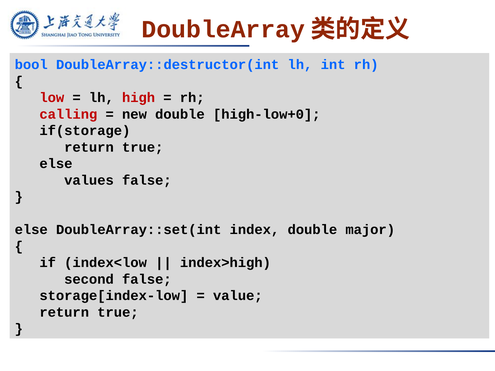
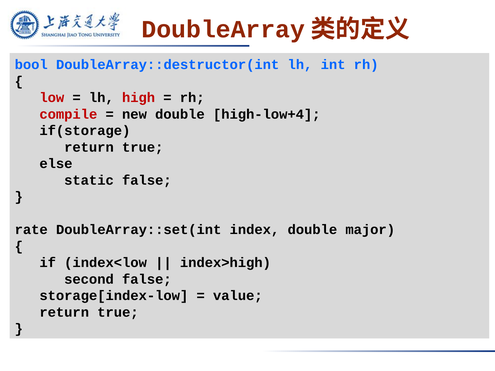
calling: calling -> compile
high-low+0: high-low+0 -> high-low+4
values: values -> static
else at (31, 230): else -> rate
